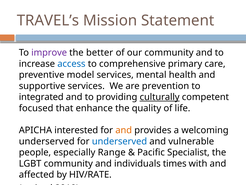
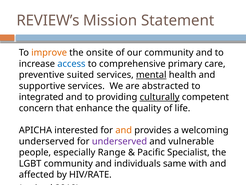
TRAVEL’s: TRAVEL’s -> REVIEW’s
improve colour: purple -> orange
better: better -> onsite
model: model -> suited
mental underline: none -> present
prevention: prevention -> abstracted
focused: focused -> concern
underserved at (119, 141) colour: blue -> purple
times: times -> same
